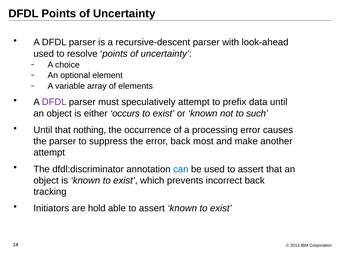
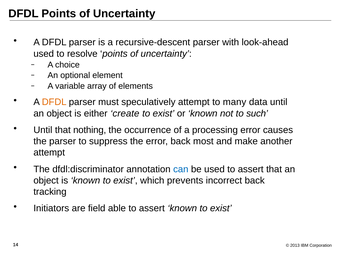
DFDL at (54, 102) colour: purple -> orange
prefix: prefix -> many
occurs: occurs -> create
hold: hold -> field
